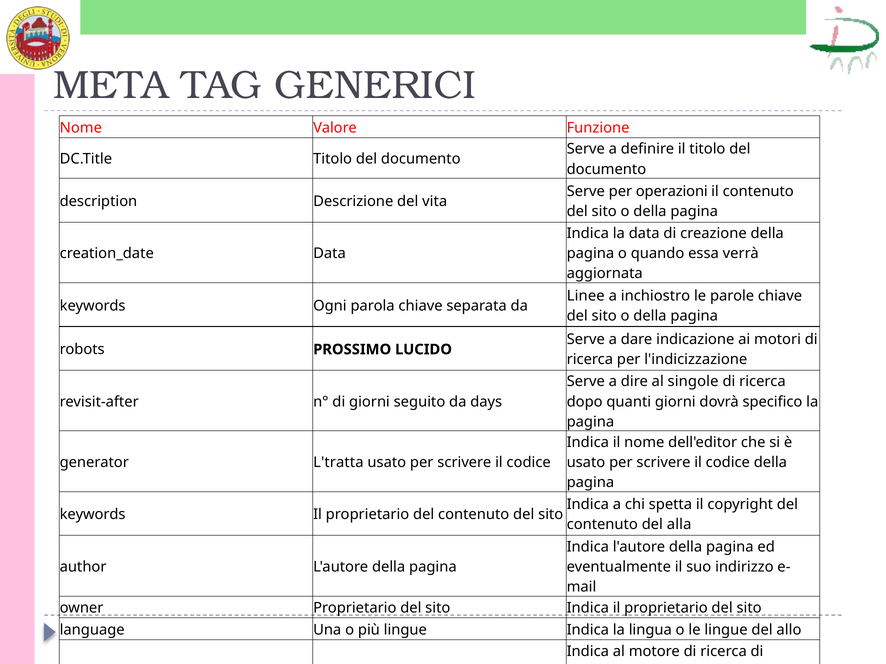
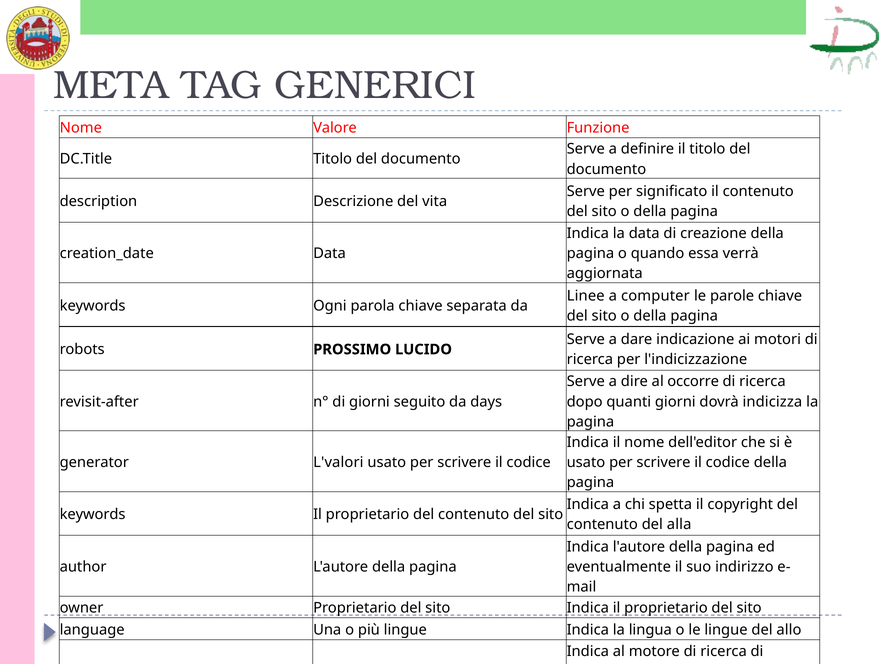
operazioni: operazioni -> significato
inchiostro: inchiostro -> computer
singole: singole -> occorre
specifico: specifico -> indicizza
L'tratta: L'tratta -> L'valori
